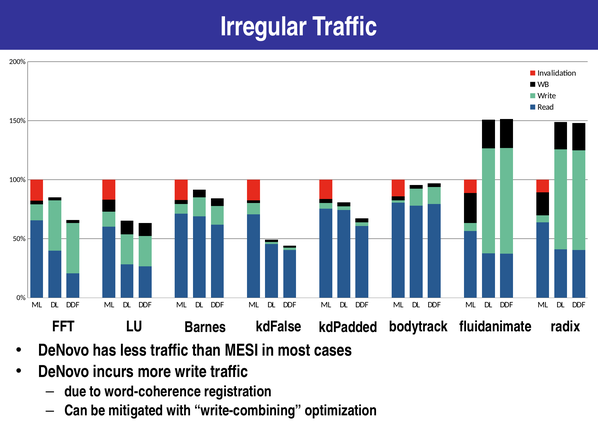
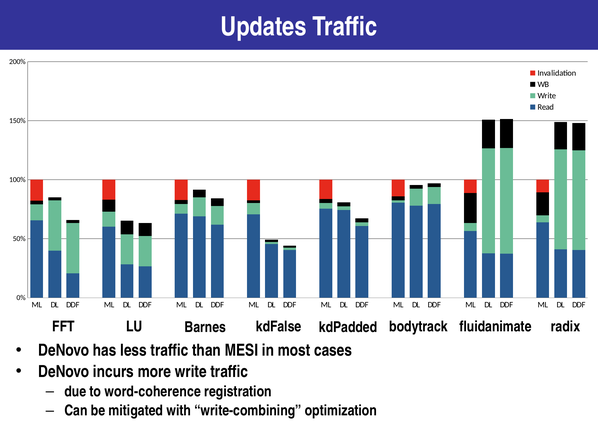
Irregular: Irregular -> Updates
